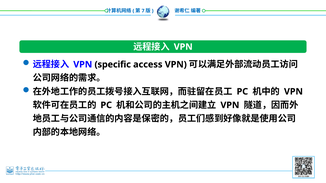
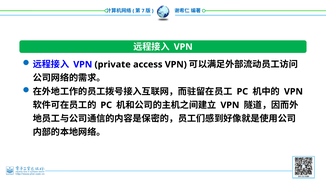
specific: specific -> private
